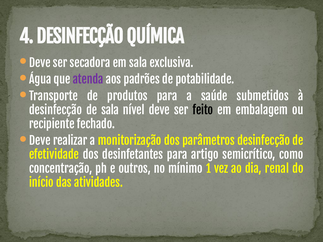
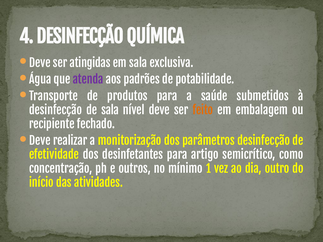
secadora: secadora -> atingidas
feito colour: black -> orange
renal: renal -> outro
